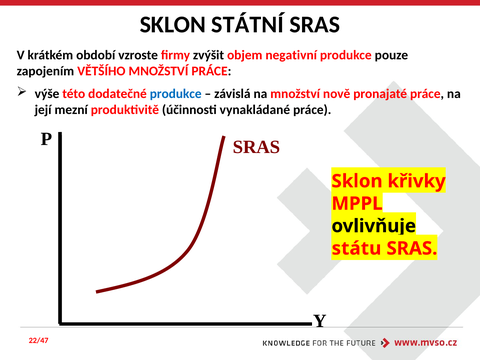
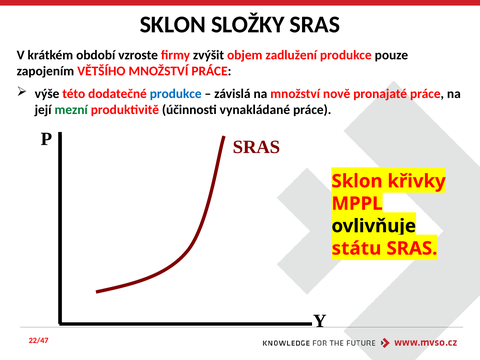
STÁTNÍ: STÁTNÍ -> SLOŽKY
negativní: negativní -> zadlužení
mezní colour: black -> green
